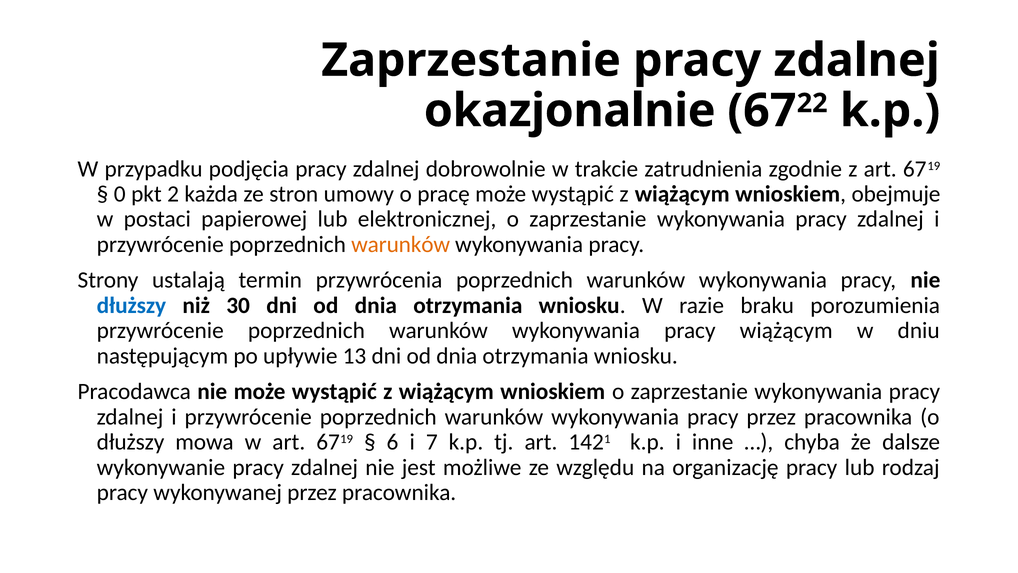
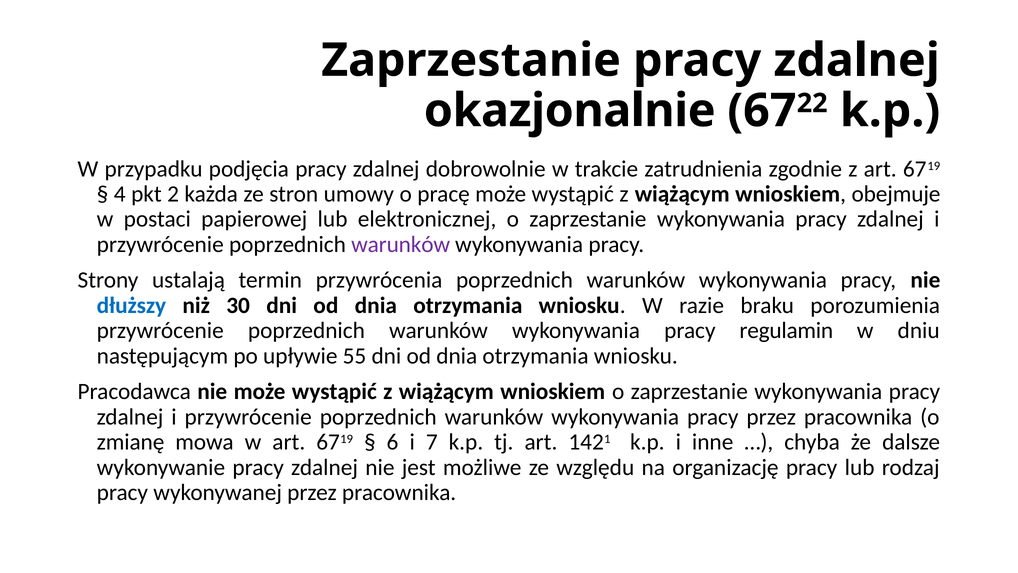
0: 0 -> 4
warunków at (401, 244) colour: orange -> purple
pracy wiążącym: wiążącym -> regulamin
13: 13 -> 55
dłuższy at (131, 442): dłuższy -> zmianę
